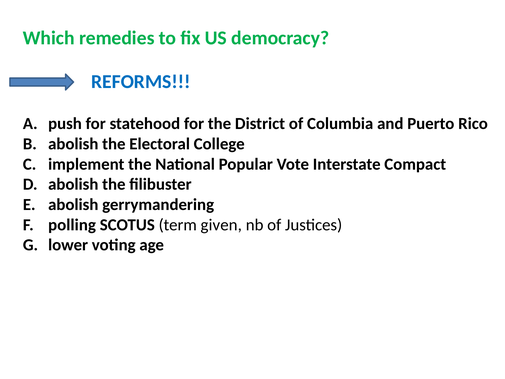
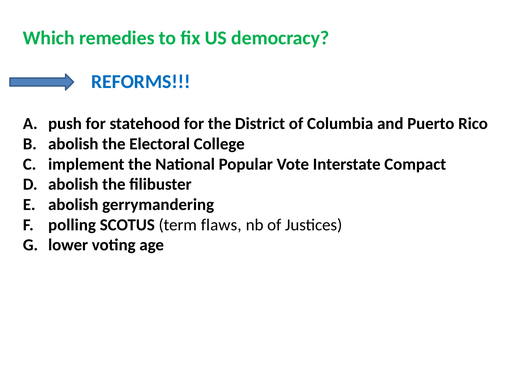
given: given -> flaws
